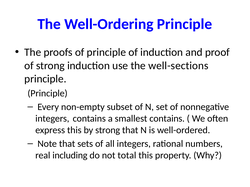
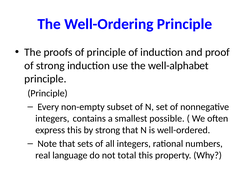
well-sections: well-sections -> well-alphabet
smallest contains: contains -> possible
including: including -> language
